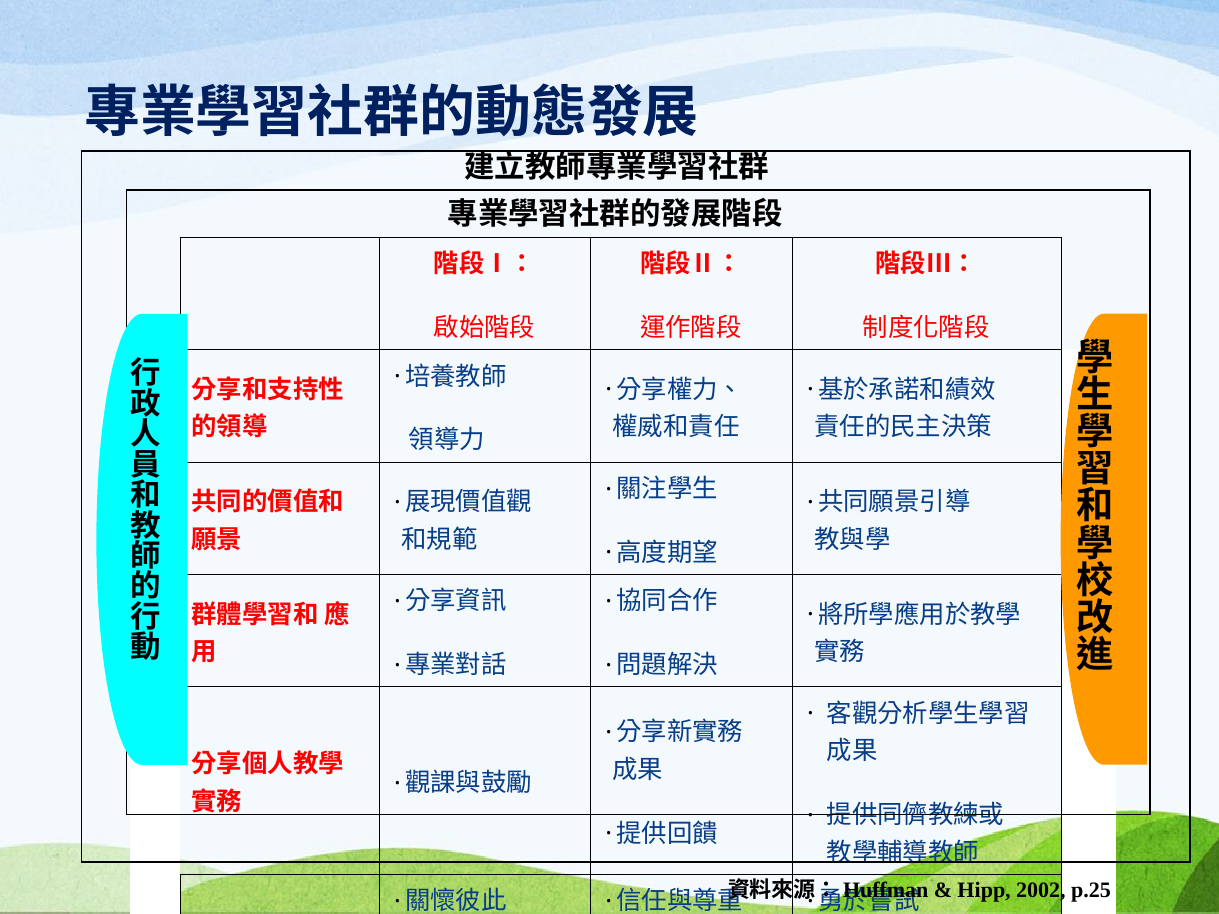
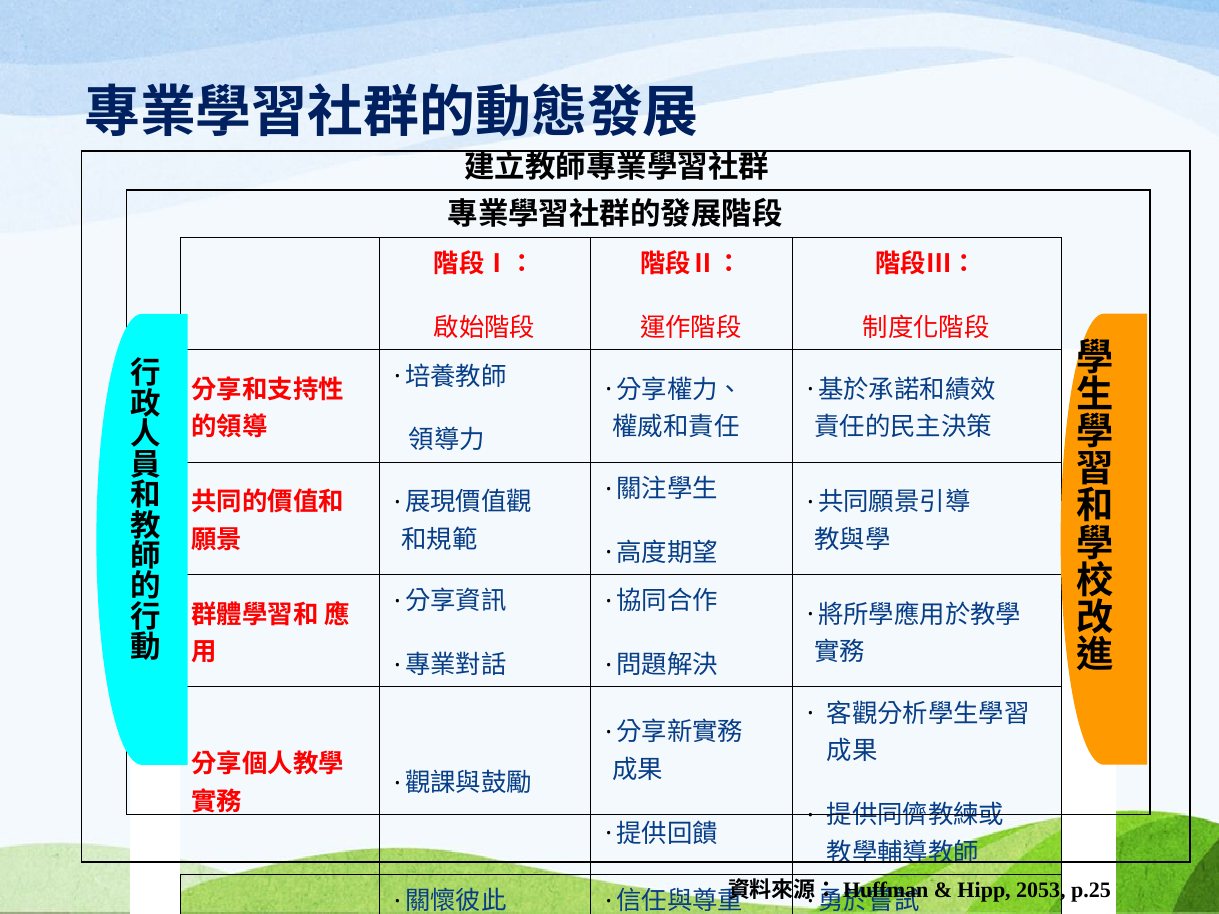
2002: 2002 -> 2053
